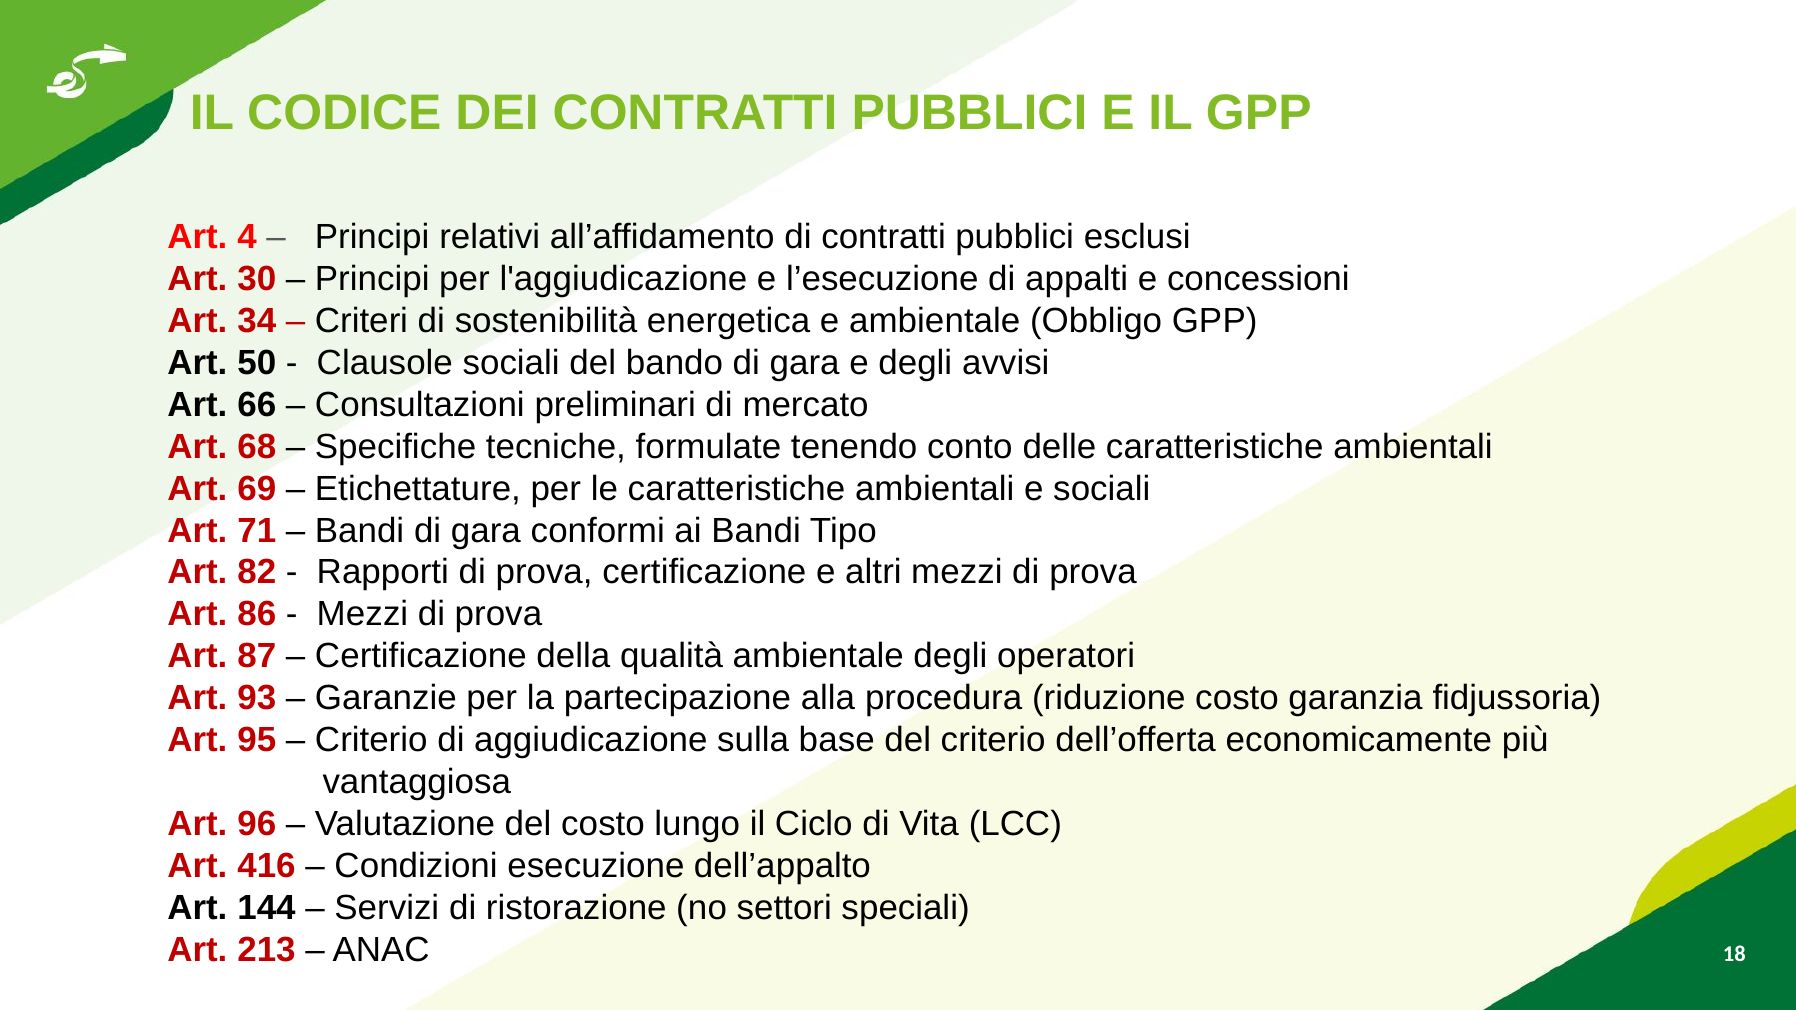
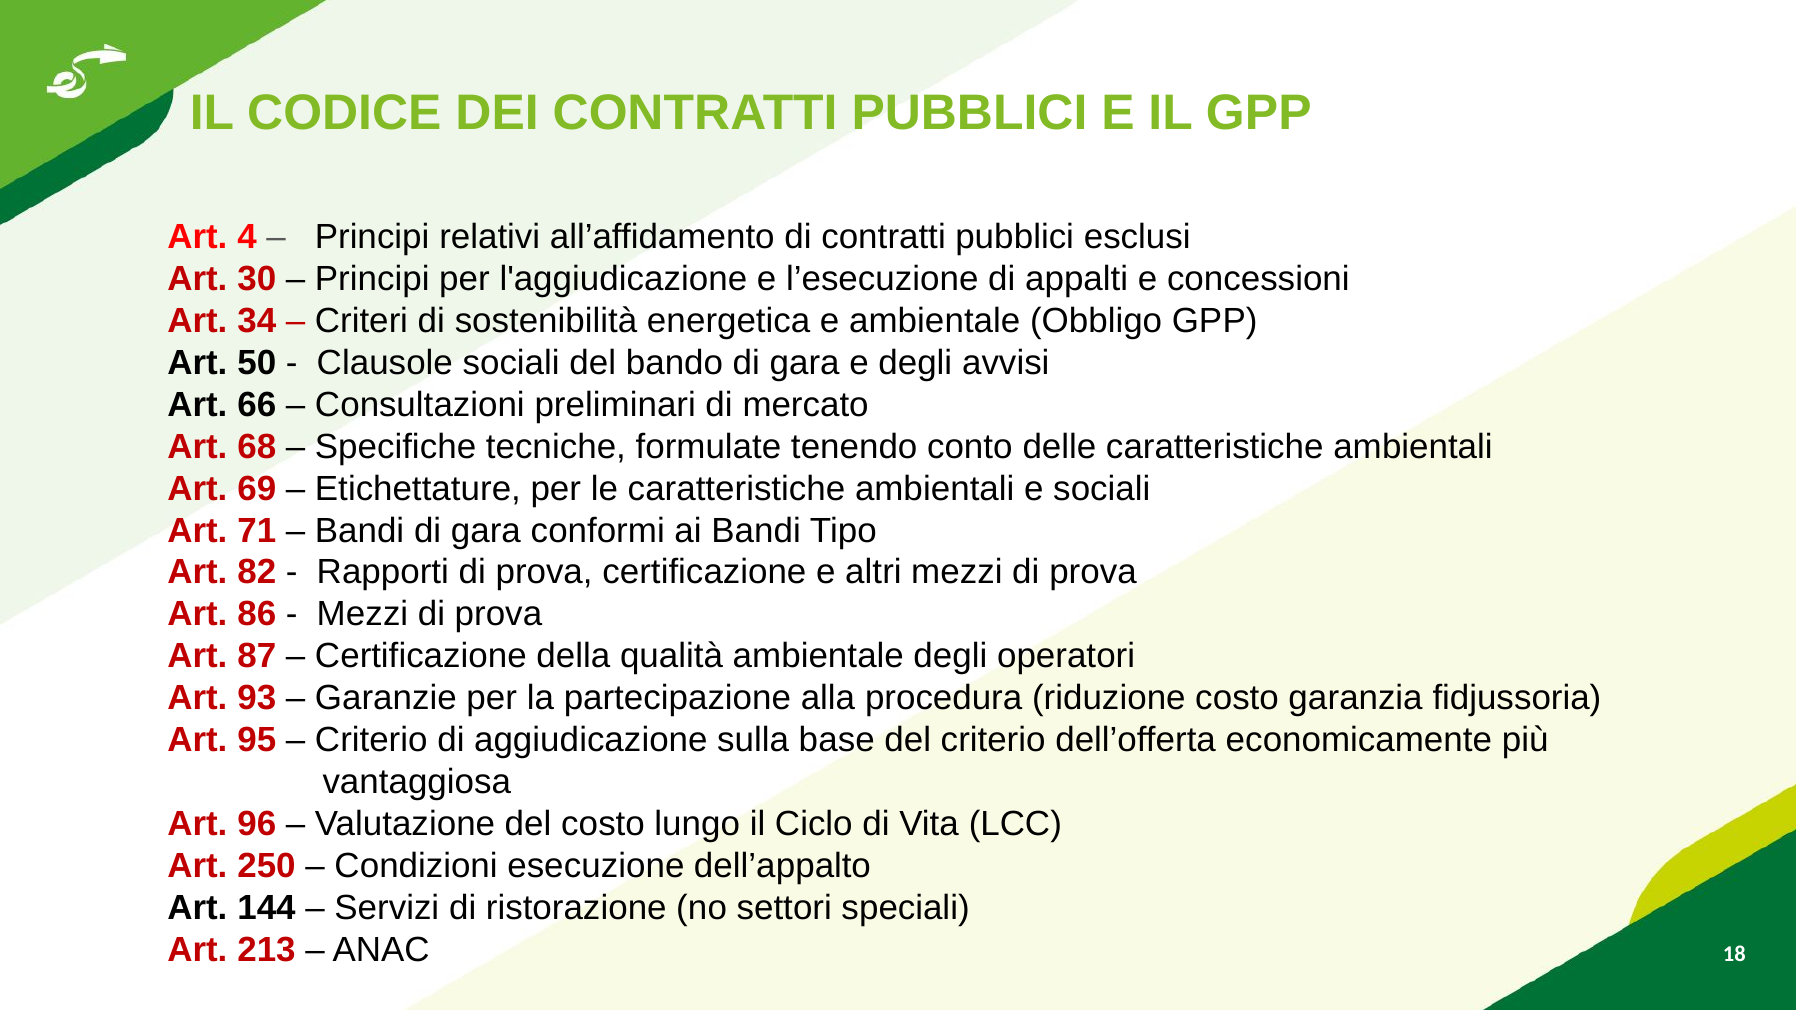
416: 416 -> 250
